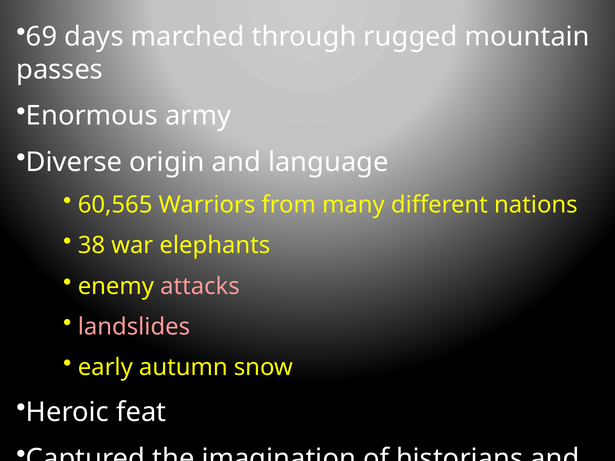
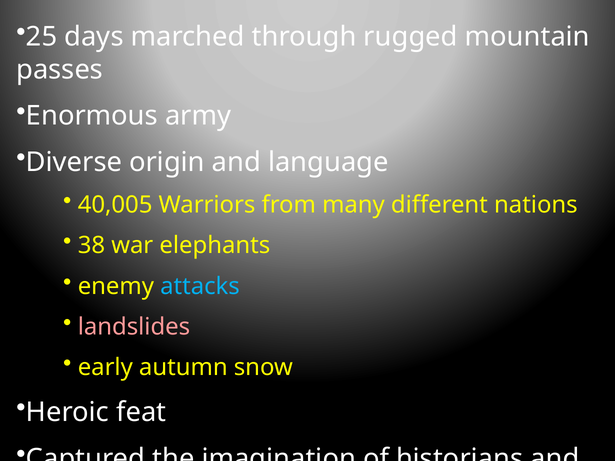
69: 69 -> 25
60,565: 60,565 -> 40,005
attacks colour: pink -> light blue
